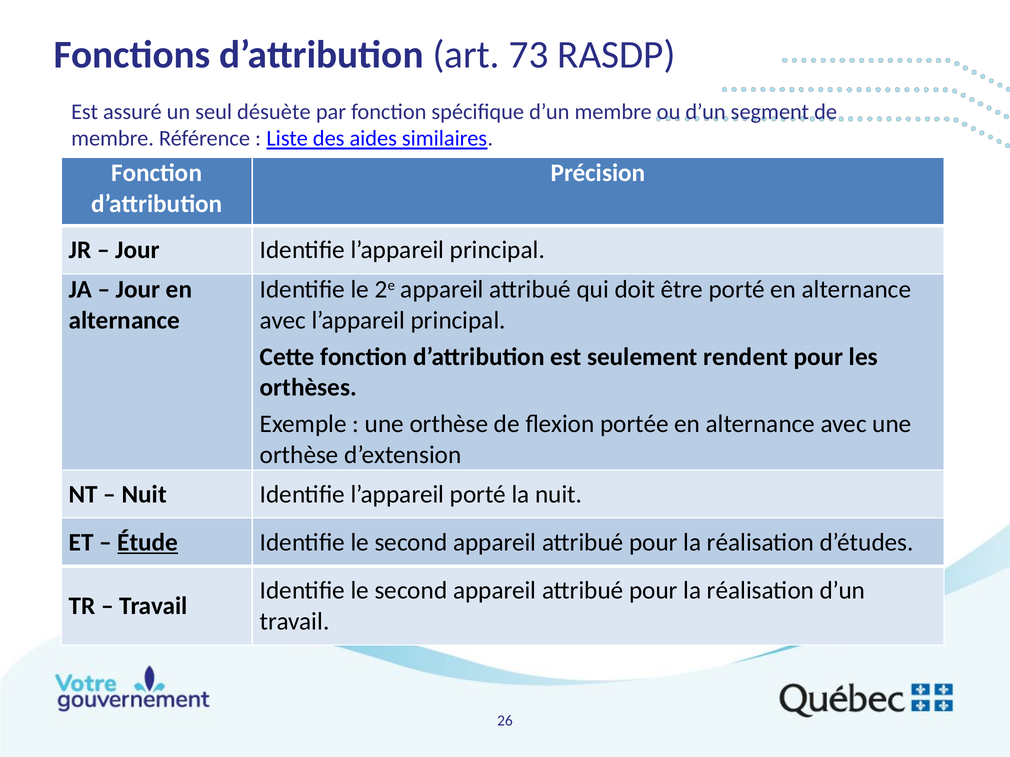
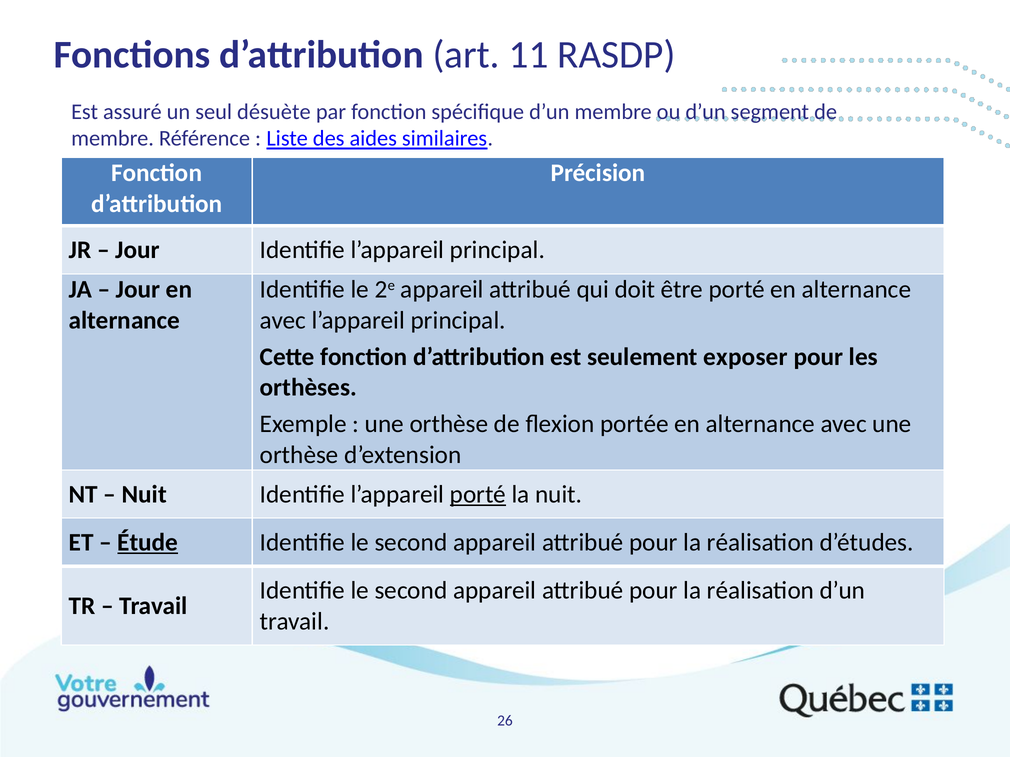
73: 73 -> 11
rendent: rendent -> exposer
porté at (478, 495) underline: none -> present
